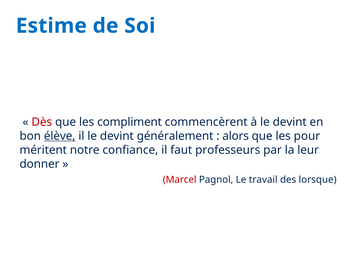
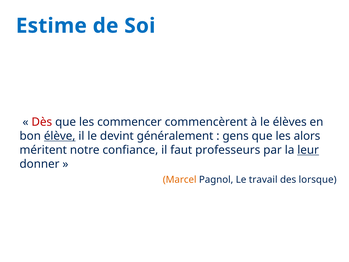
compliment: compliment -> commencer
à le devint: devint -> élèves
alors: alors -> gens
pour: pour -> alors
leur underline: none -> present
Marcel colour: red -> orange
